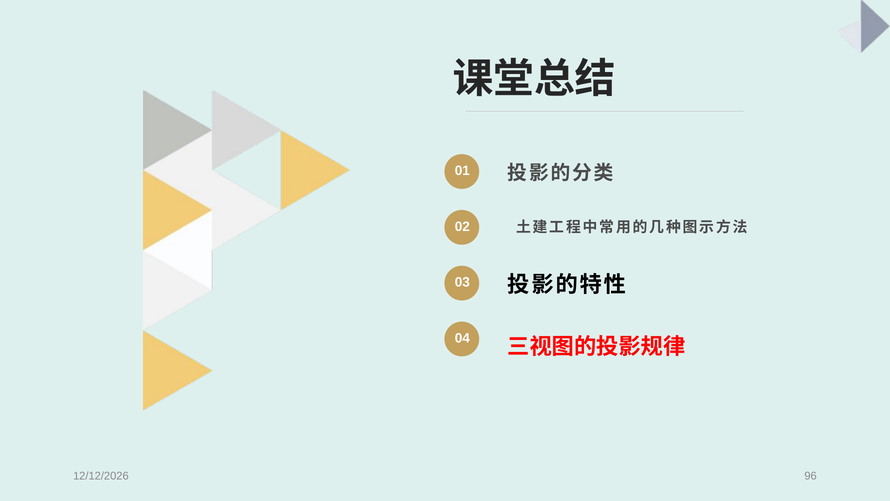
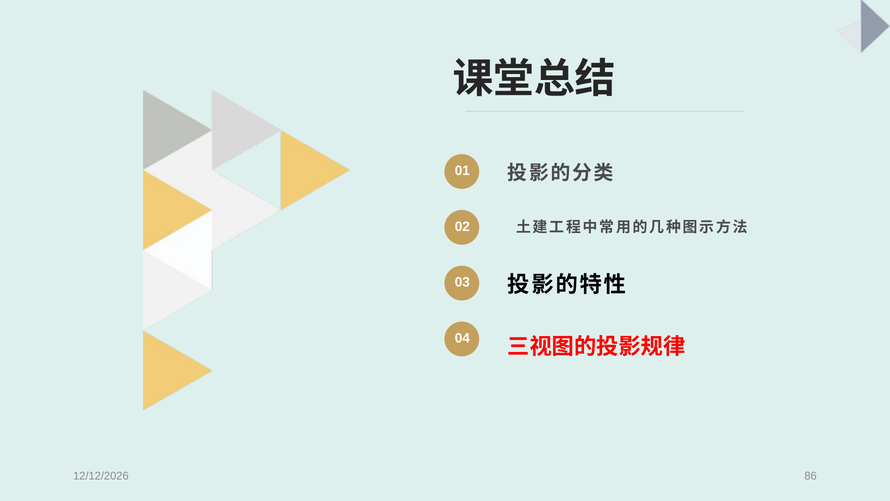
96: 96 -> 86
